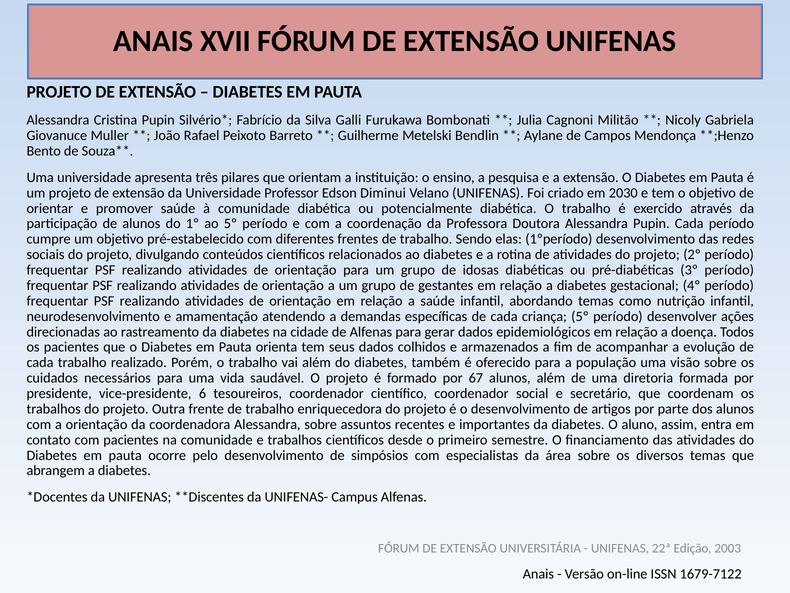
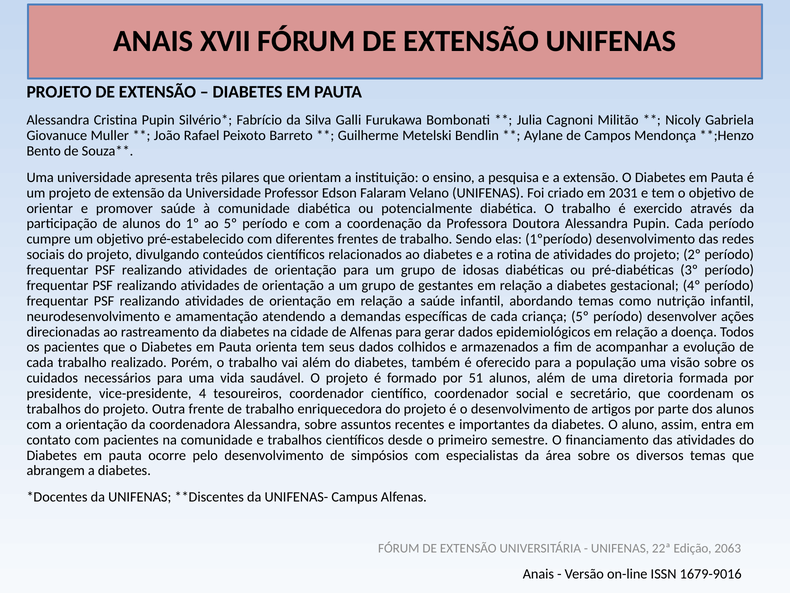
Diminui: Diminui -> Falaram
2030: 2030 -> 2031
67: 67 -> 51
6: 6 -> 4
2003: 2003 -> 2063
1679-7122: 1679-7122 -> 1679-9016
